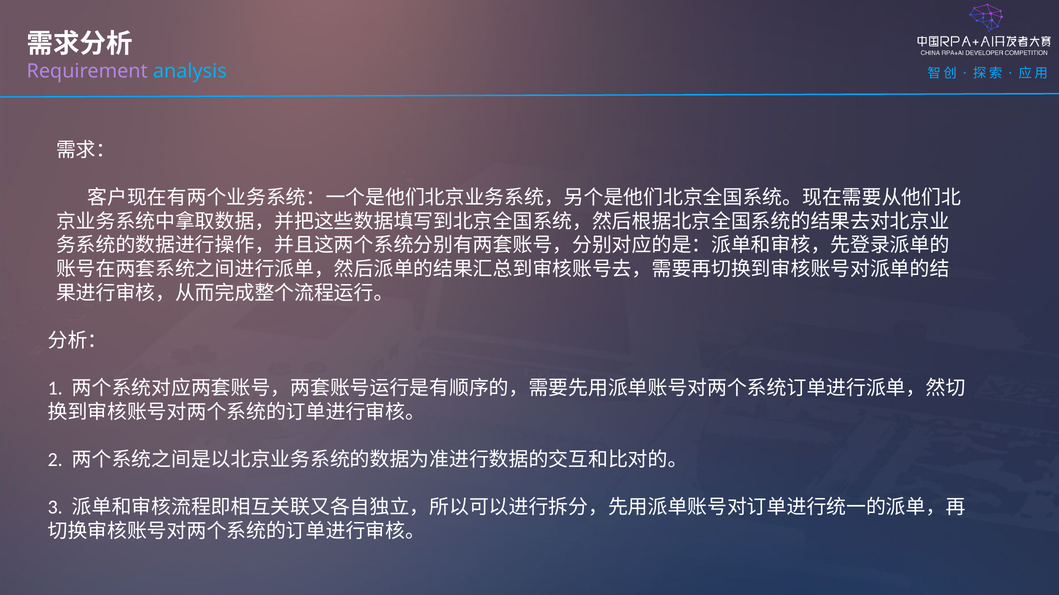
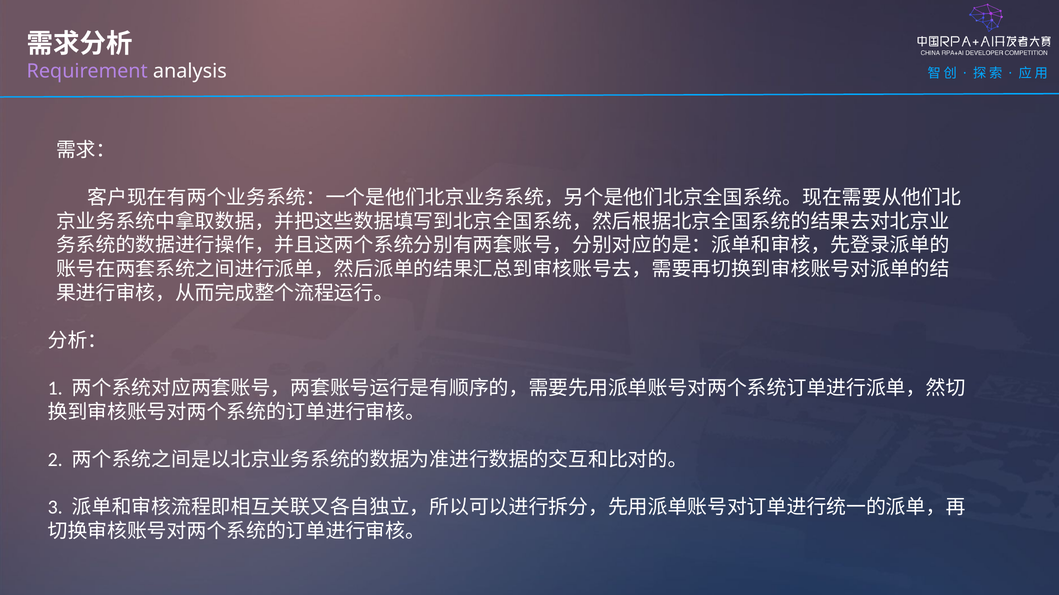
analysis colour: light blue -> white
